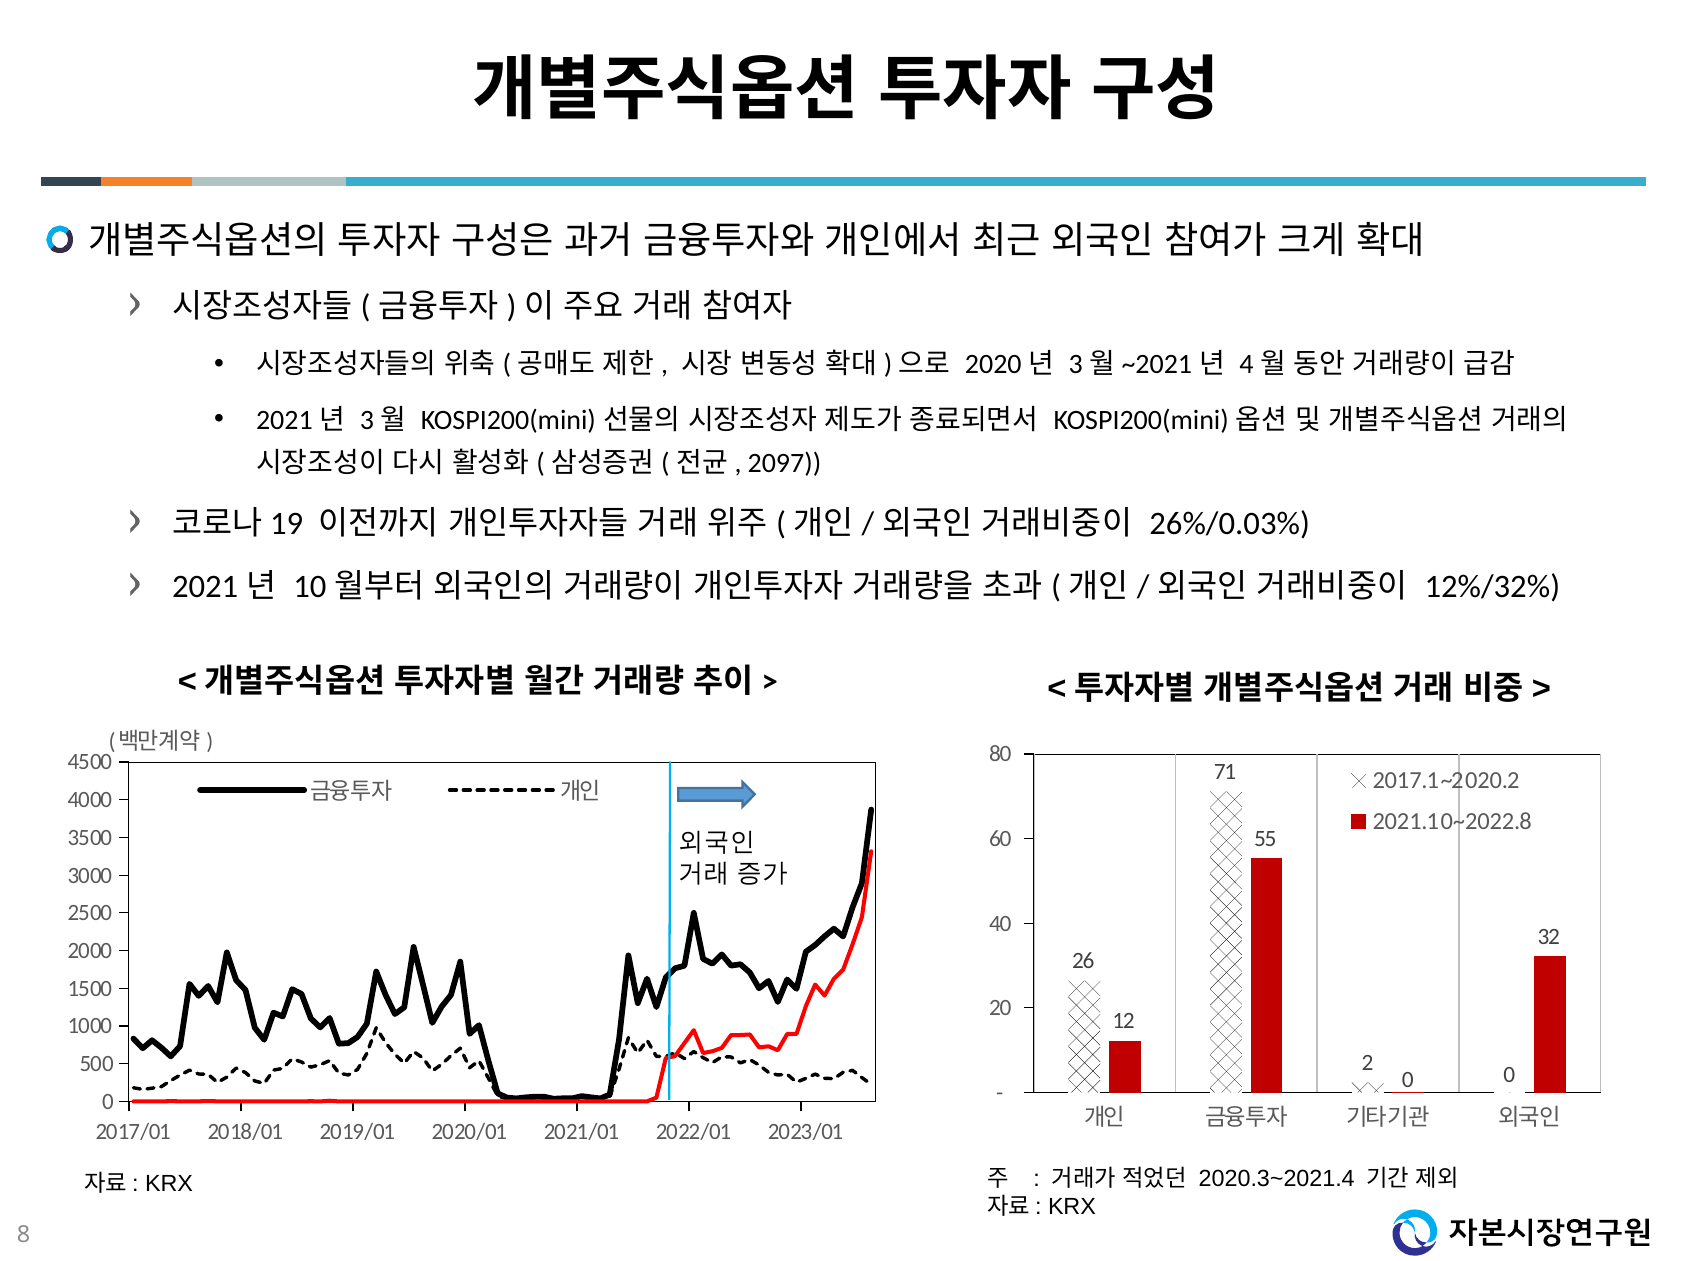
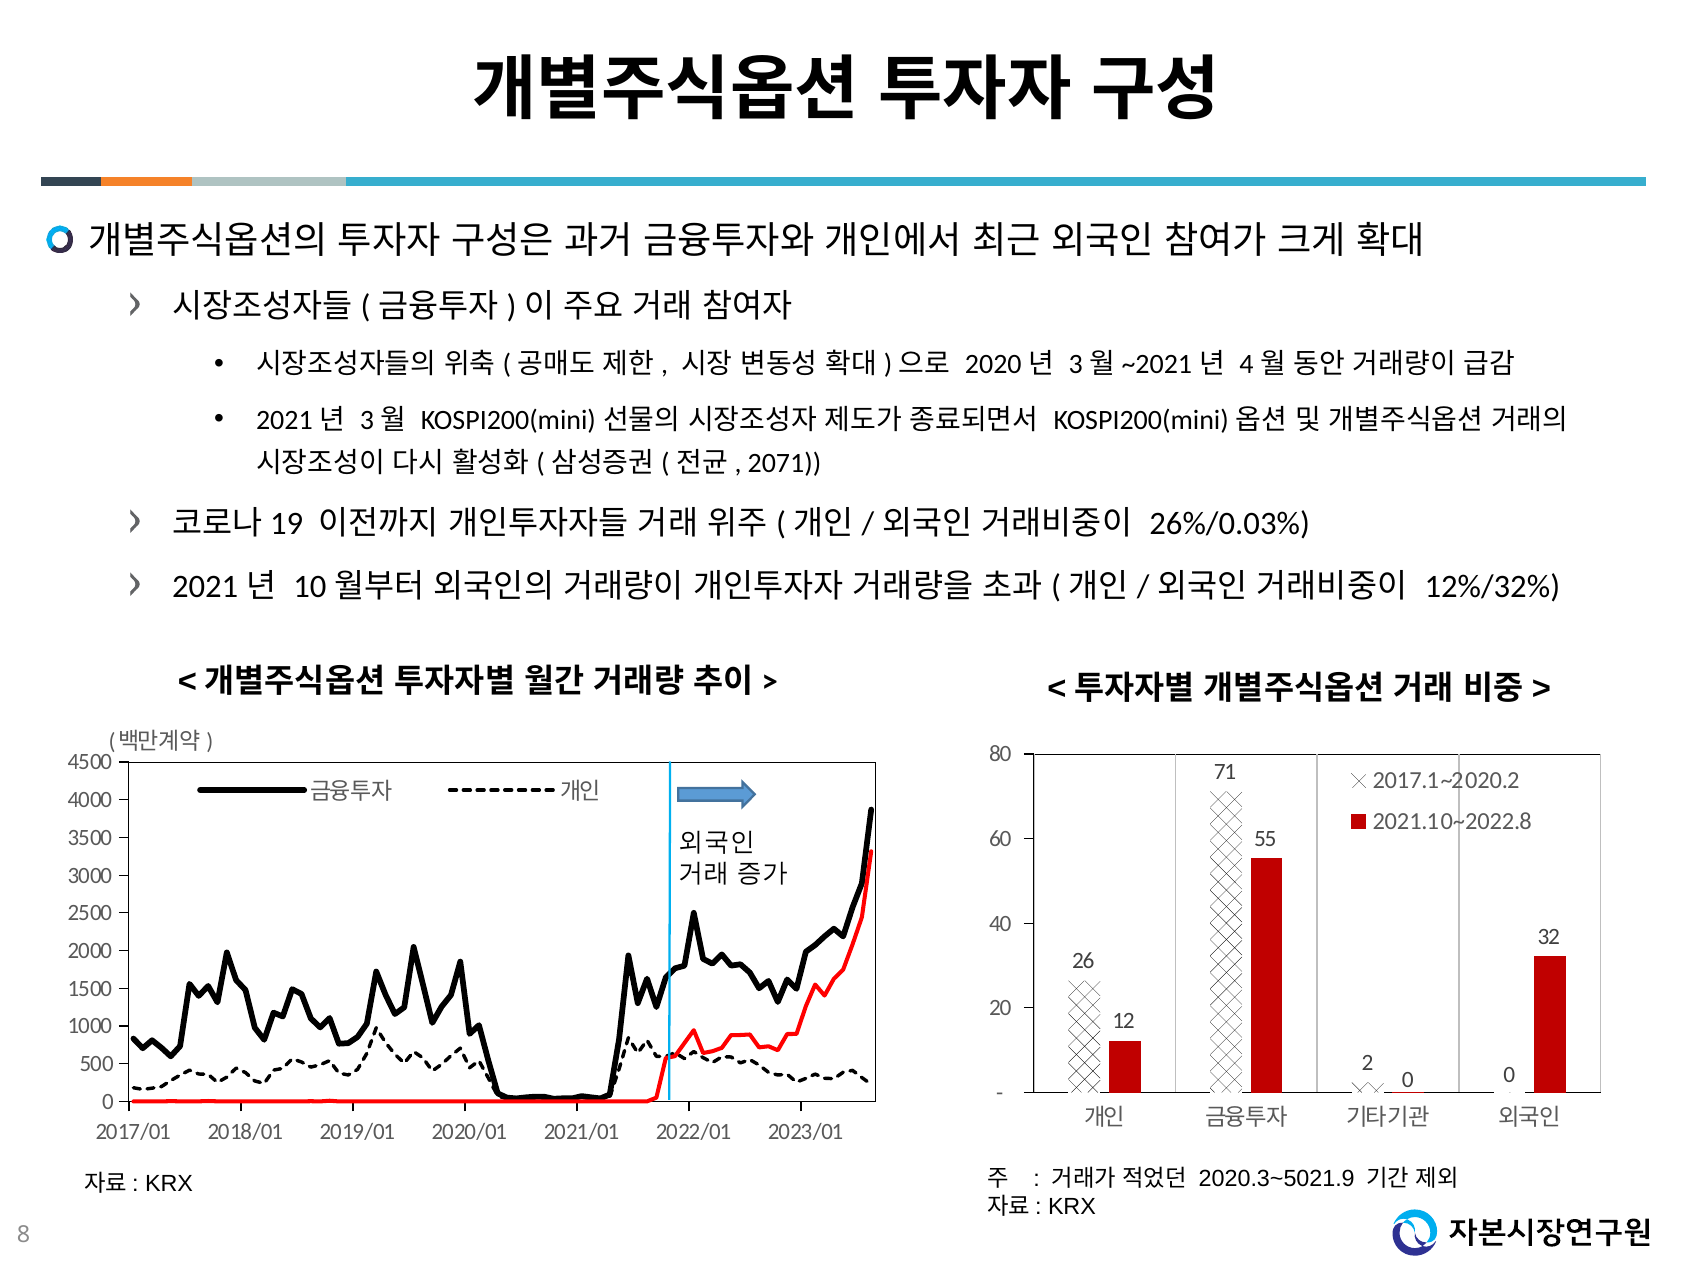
2097: 2097 -> 2071
2020.3~2021.4: 2020.3~2021.4 -> 2020.3~5021.9
